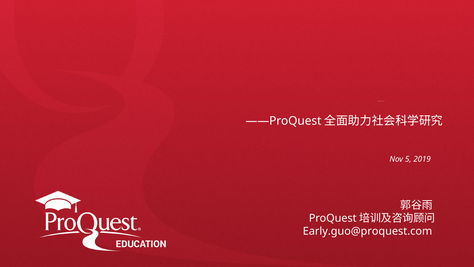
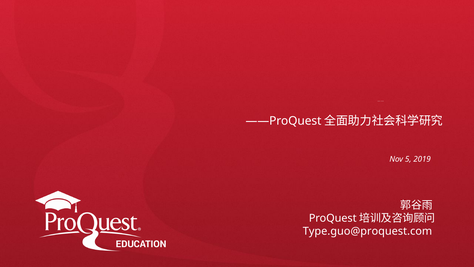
Early.guo@proquest.com: Early.guo@proquest.com -> Type.guo@proquest.com
